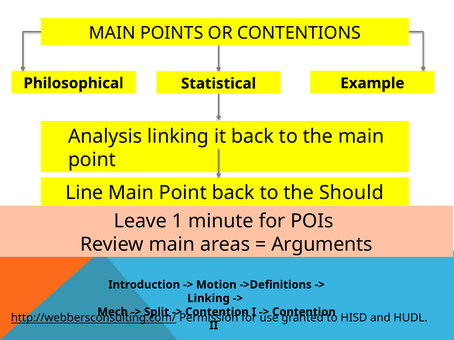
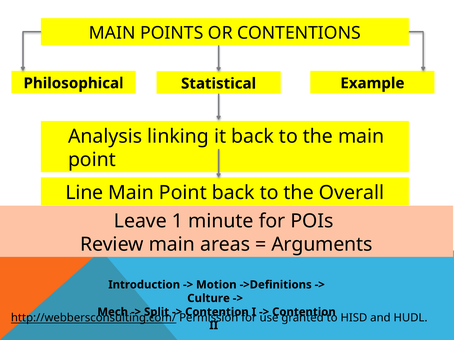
Should: Should -> Overall
Linking at (209, 299): Linking -> Culture
